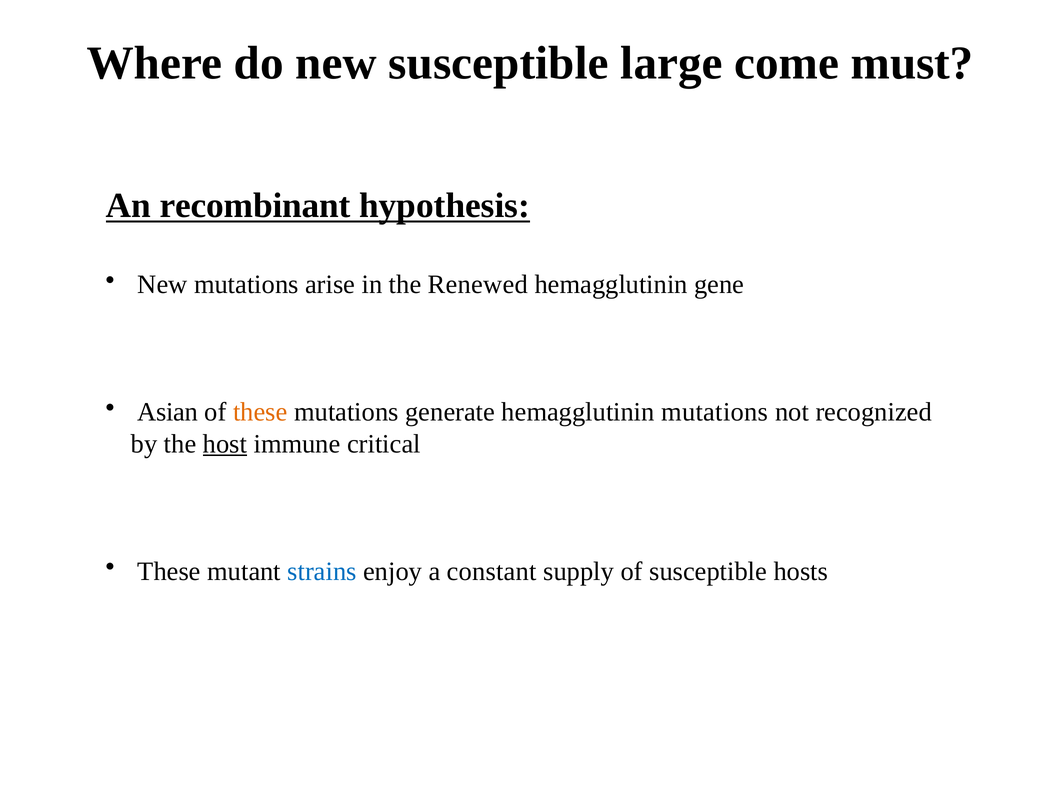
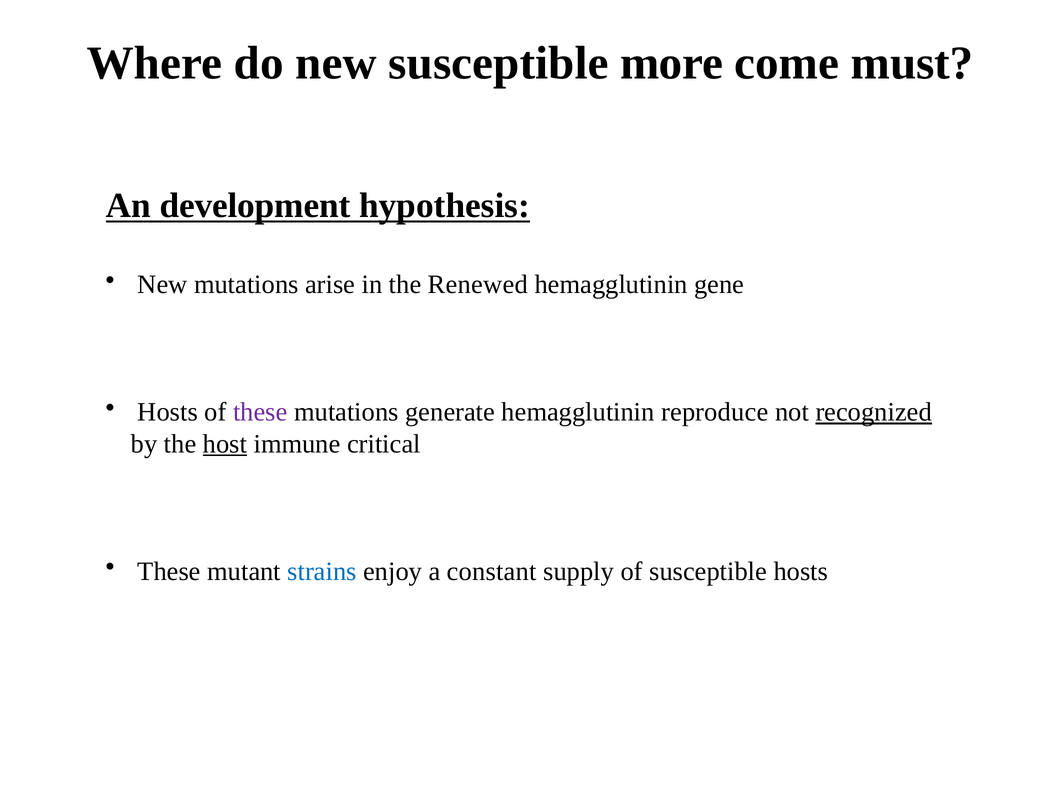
large: large -> more
recombinant: recombinant -> development
Asian at (168, 412): Asian -> Hosts
these at (260, 412) colour: orange -> purple
hemagglutinin mutations: mutations -> reproduce
recognized underline: none -> present
